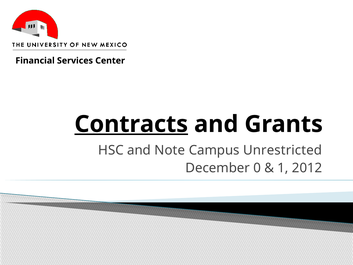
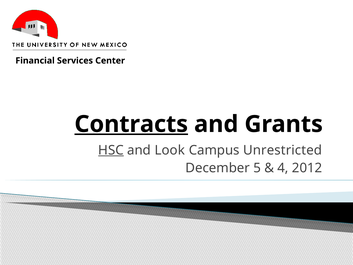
HSC underline: none -> present
Note: Note -> Look
0: 0 -> 5
1: 1 -> 4
